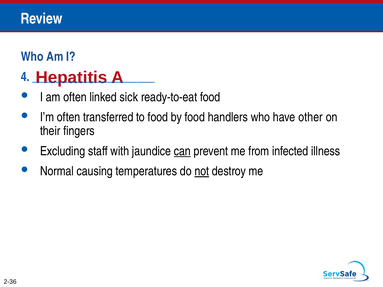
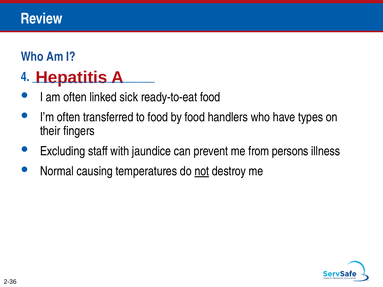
other: other -> types
can underline: present -> none
infected: infected -> persons
